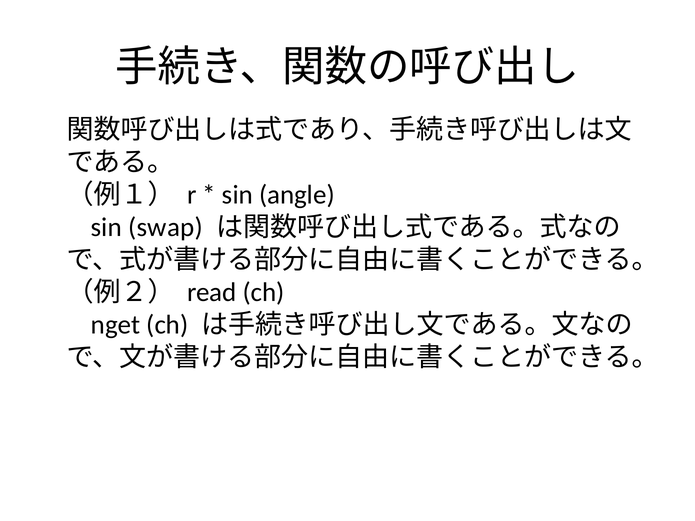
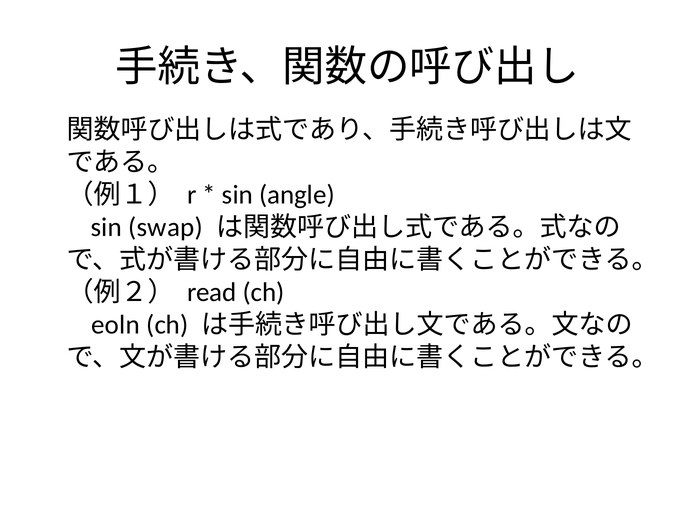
nget: nget -> eoln
